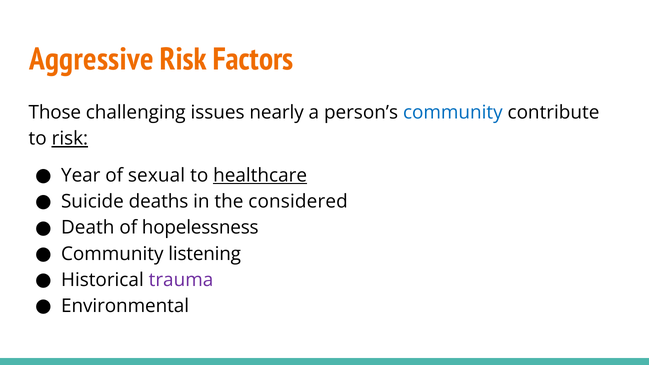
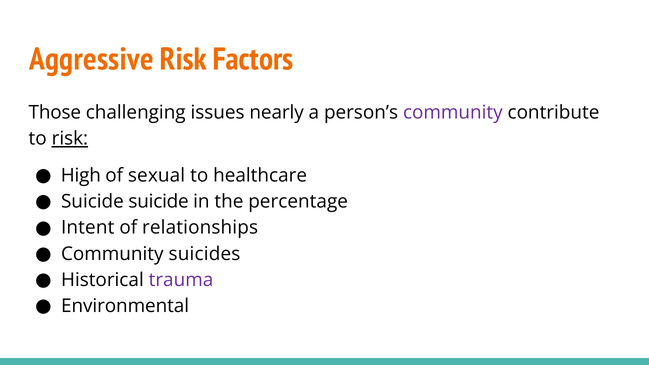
community at (453, 112) colour: blue -> purple
Year: Year -> High
healthcare underline: present -> none
Suicide deaths: deaths -> suicide
considered: considered -> percentage
Death: Death -> Intent
hopelessness: hopelessness -> relationships
listening: listening -> suicides
